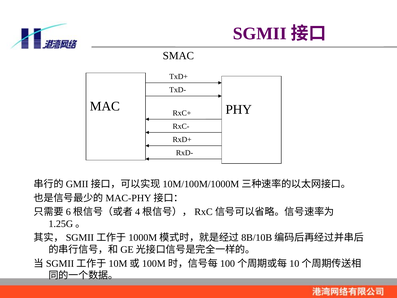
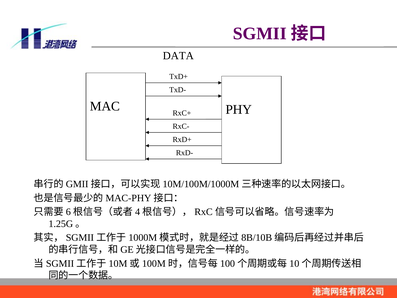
SMAC: SMAC -> DATA
